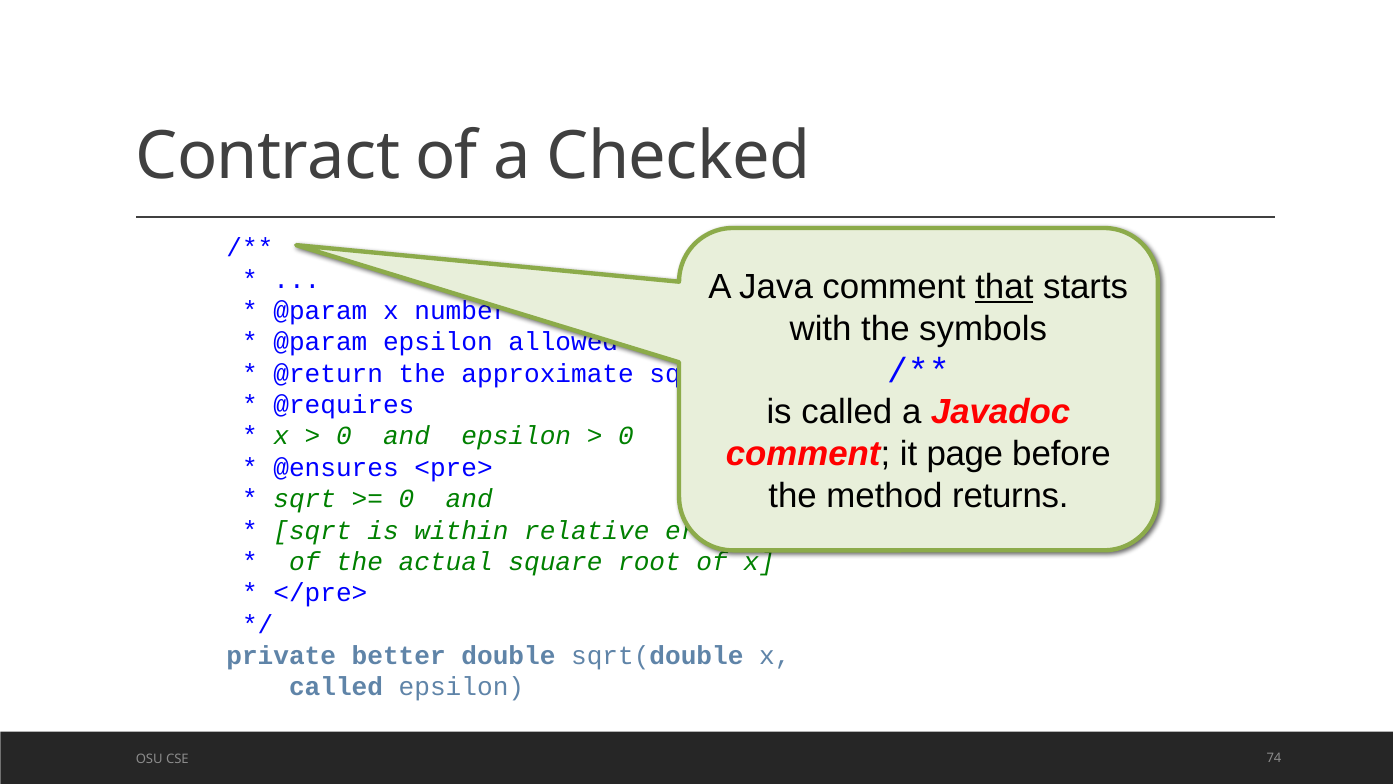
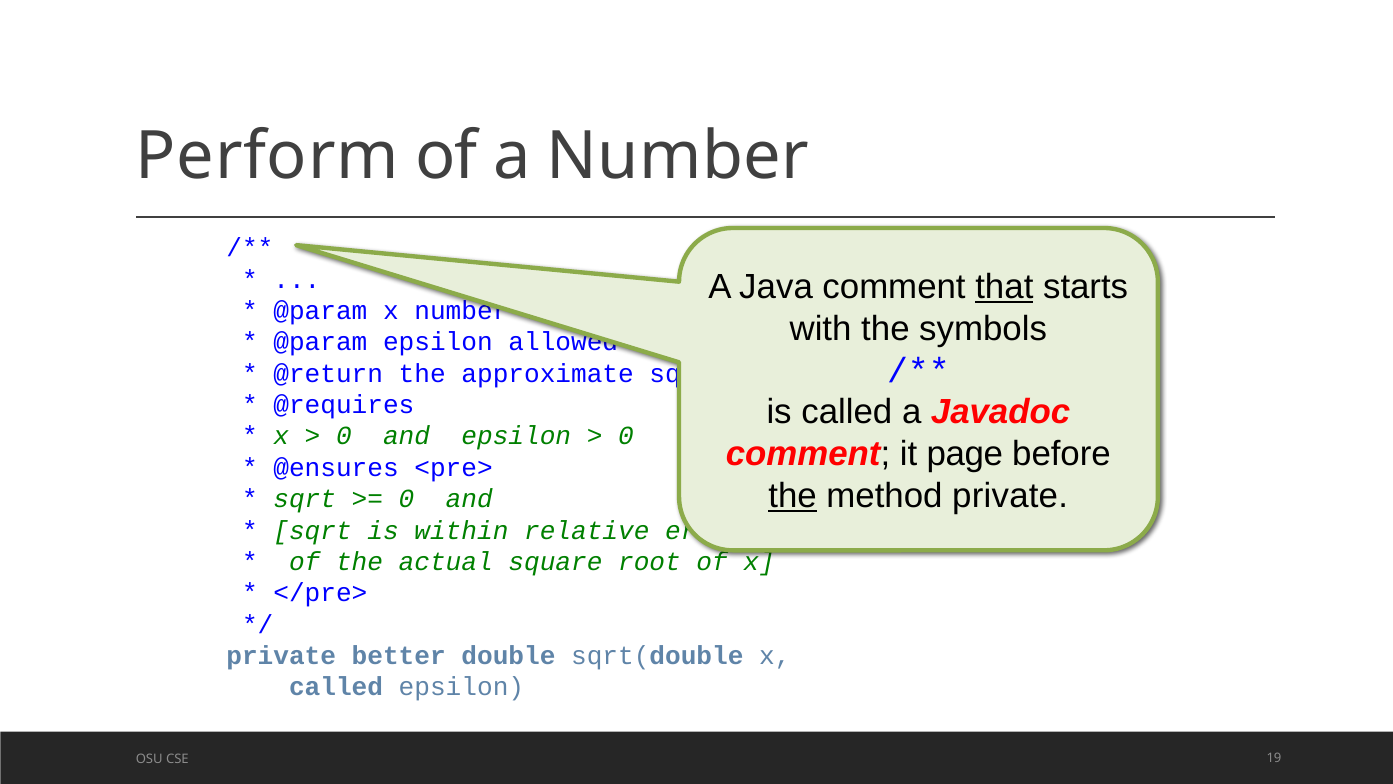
Contract: Contract -> Perform
a Checked: Checked -> Number
the at (793, 496) underline: none -> present
method returns: returns -> private
74: 74 -> 19
